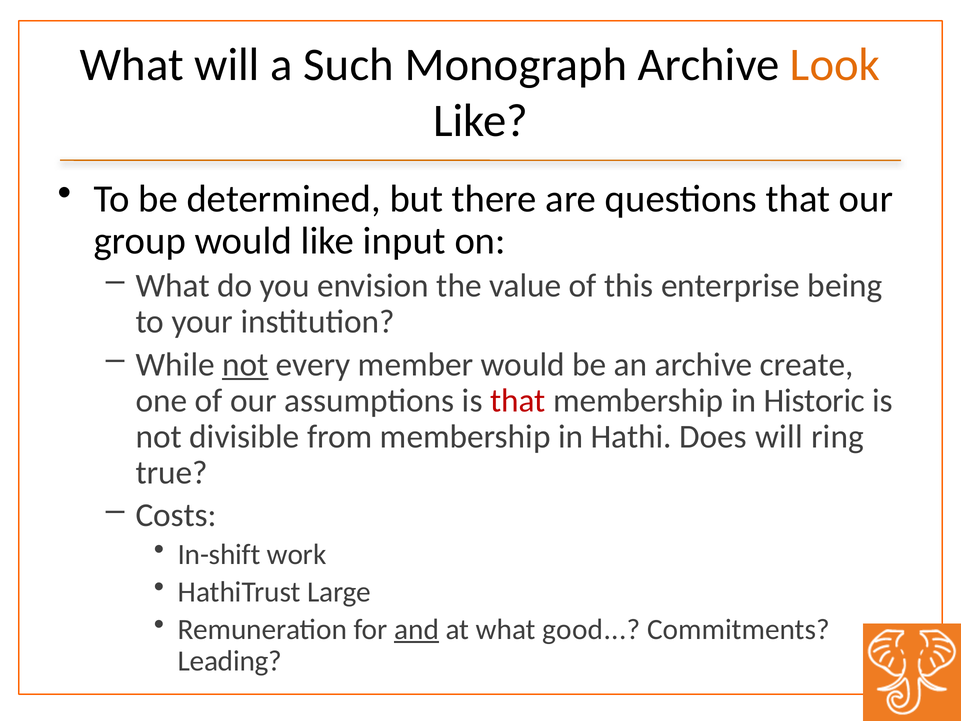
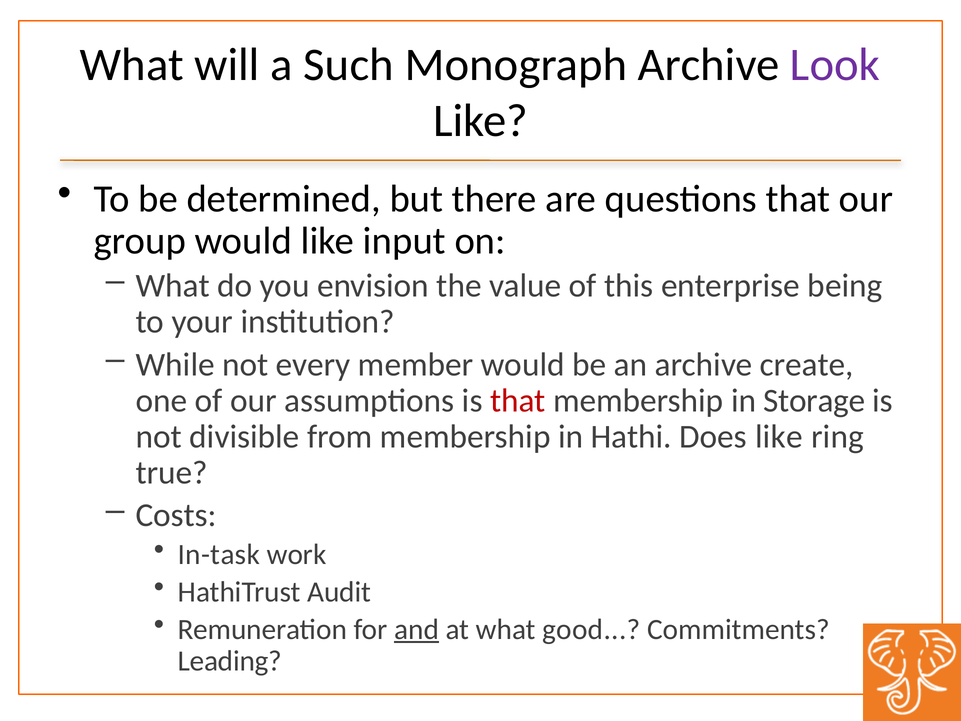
Look colour: orange -> purple
not at (245, 364) underline: present -> none
Historic: Historic -> Storage
Does will: will -> like
In-shift: In-shift -> In-task
Large: Large -> Audit
